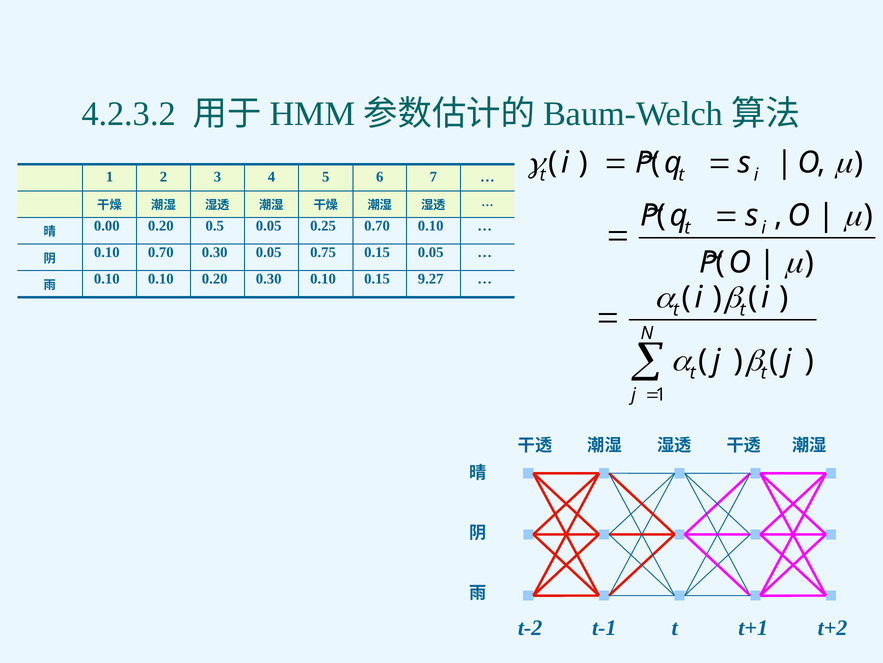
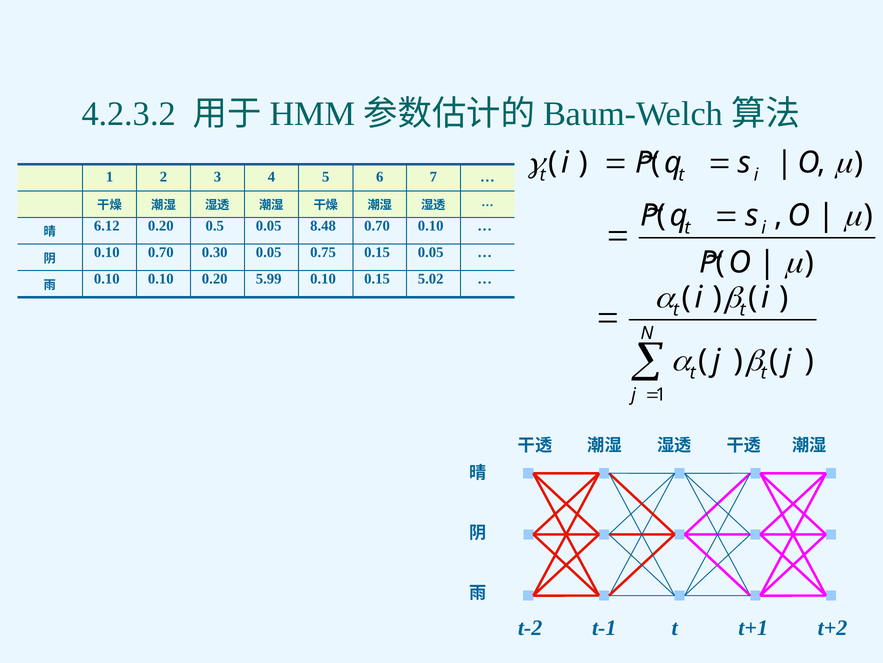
0.00: 0.00 -> 6.12
0.25: 0.25 -> 8.48
0.20 0.30: 0.30 -> 5.99
9.27: 9.27 -> 5.02
